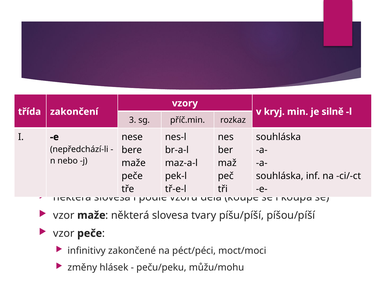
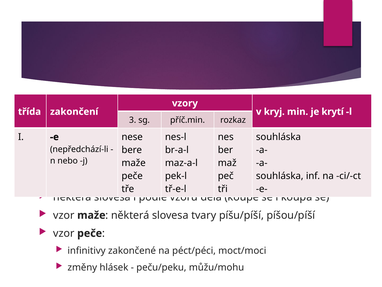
silně: silně -> krytí
